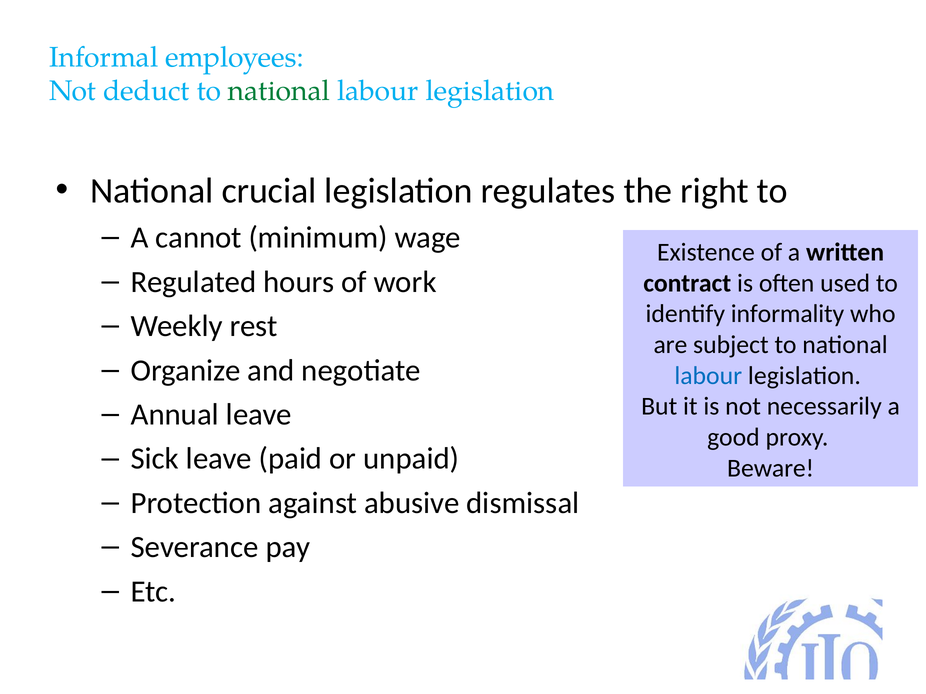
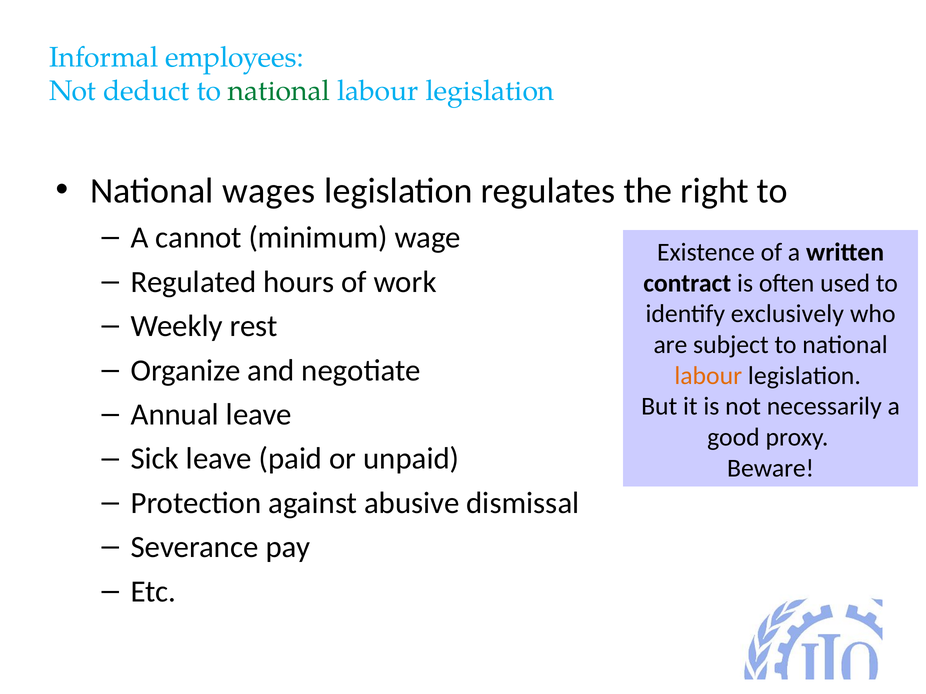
crucial: crucial -> wages
informality: informality -> exclusively
labour at (708, 376) colour: blue -> orange
